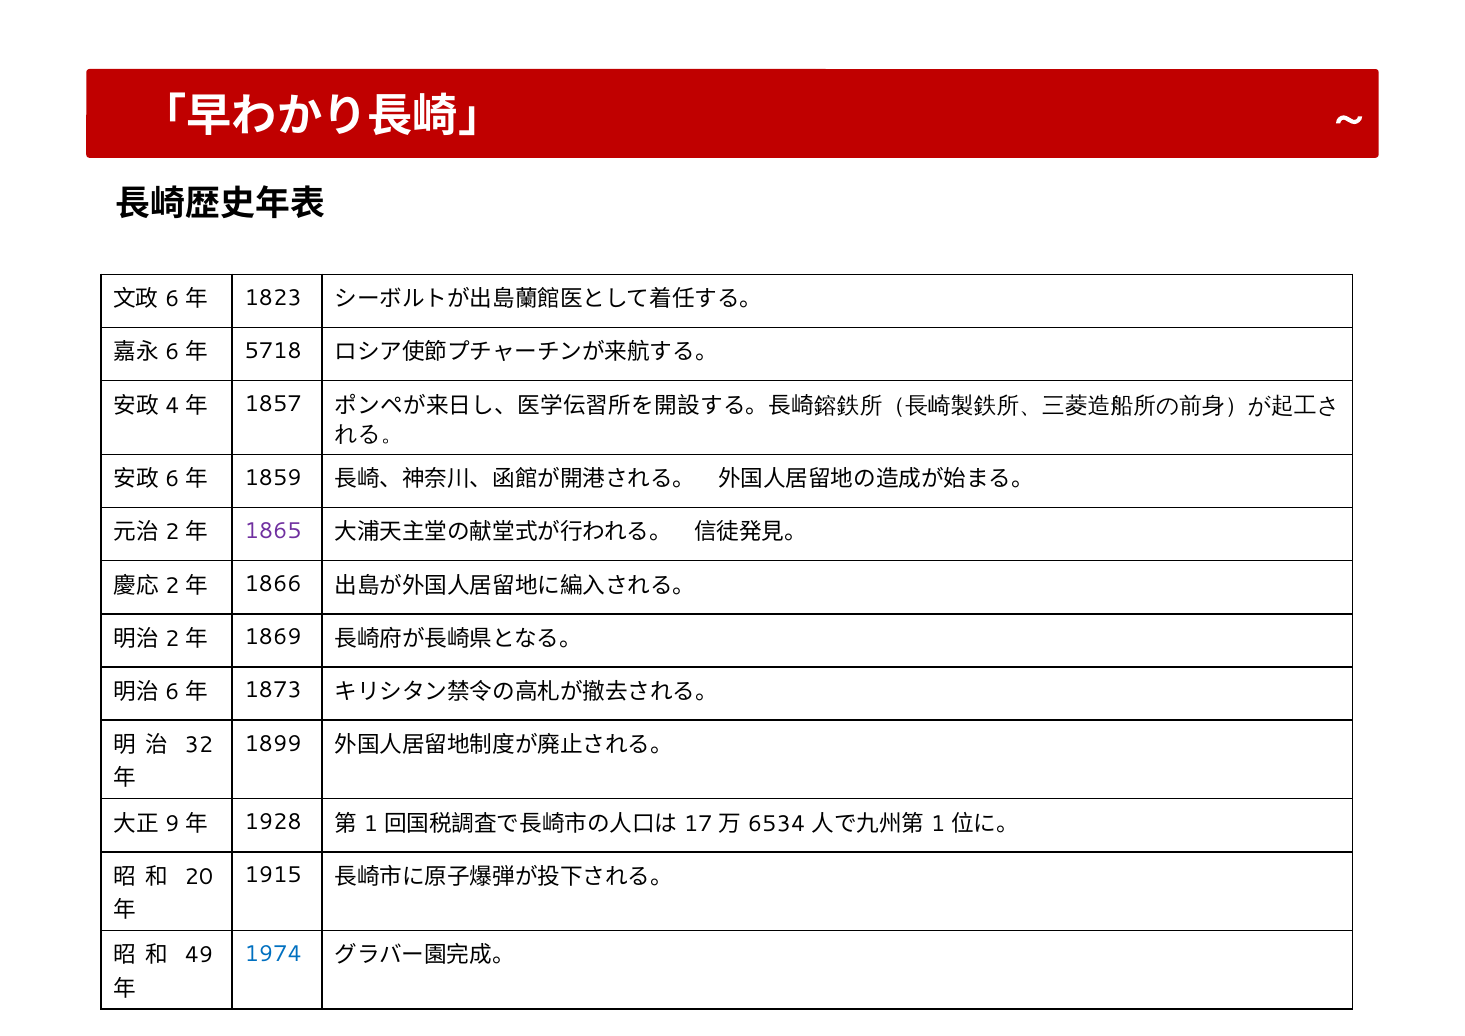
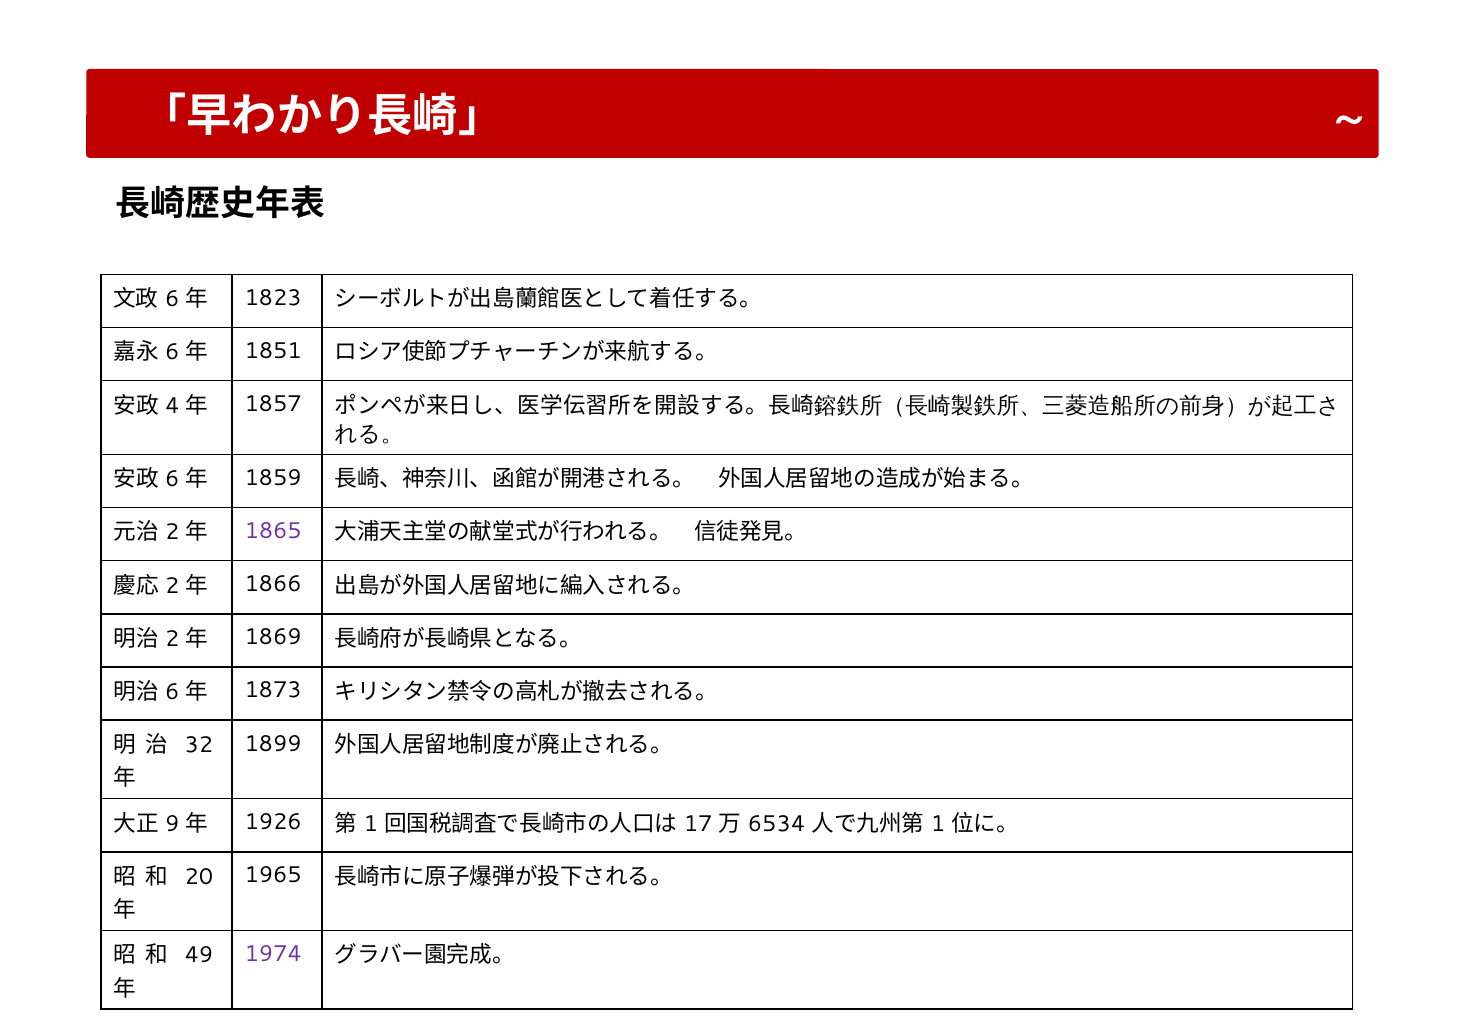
5718: 5718 -> 1851
1928: 1928 -> 1926
1915: 1915 -> 1965
1974 colour: blue -> purple
